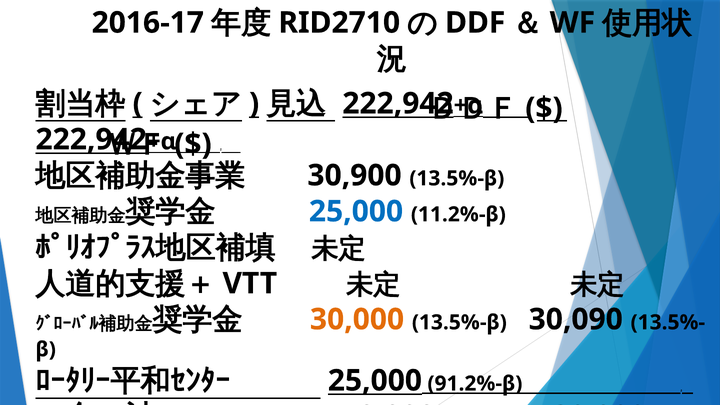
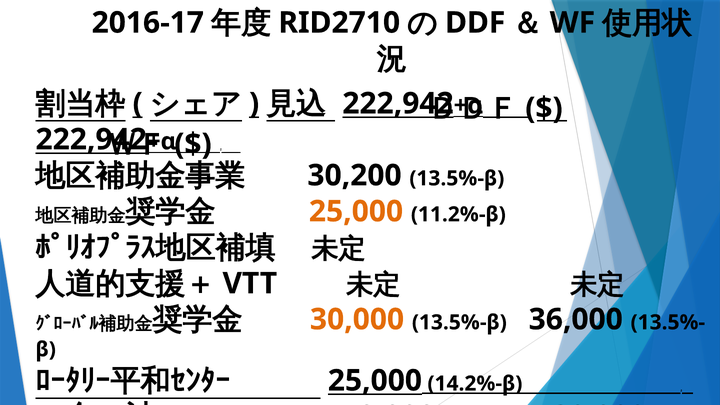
30,900: 30,900 -> 30,200
25,000 at (356, 211) colour: blue -> orange
30,090: 30,090 -> 36,000
91.2%-β: 91.2%-β -> 14.2%-β
